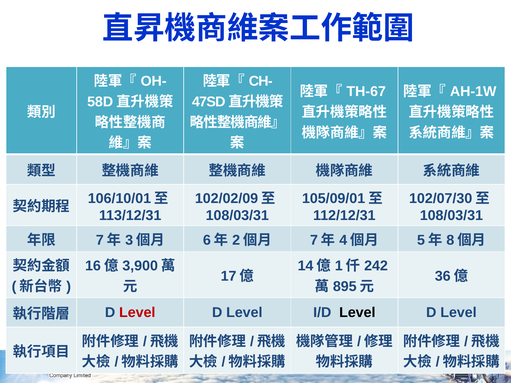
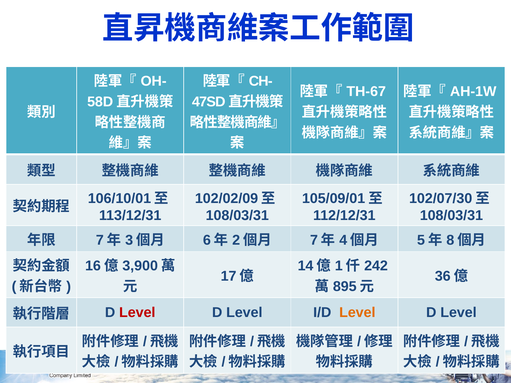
Level at (357, 313) colour: black -> orange
